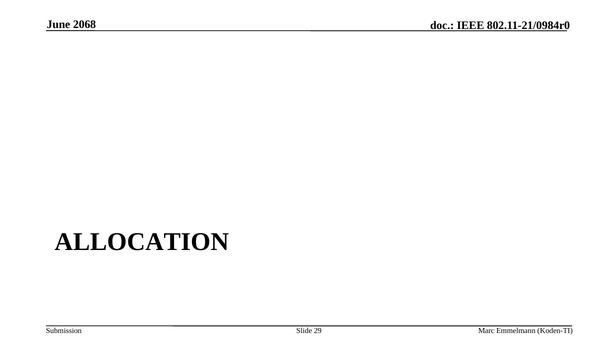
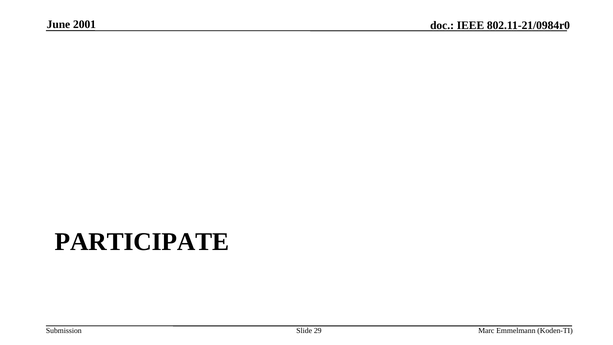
2068: 2068 -> 2001
ALLOCATION: ALLOCATION -> PARTICIPATE
